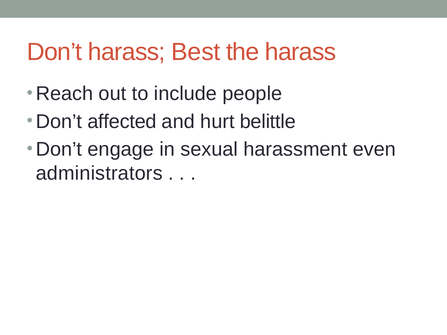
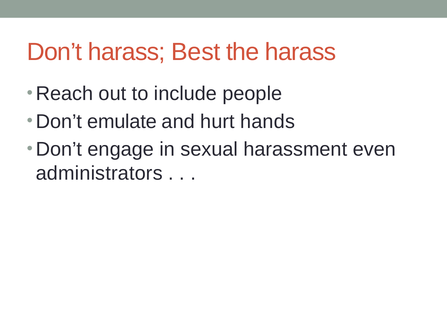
affected: affected -> emulate
belittle: belittle -> hands
